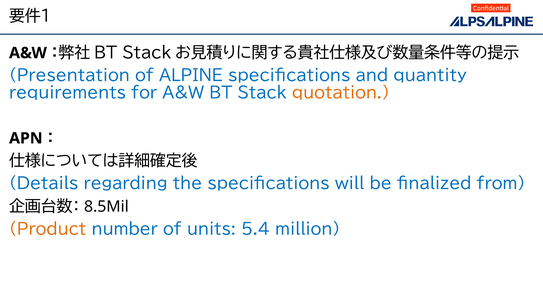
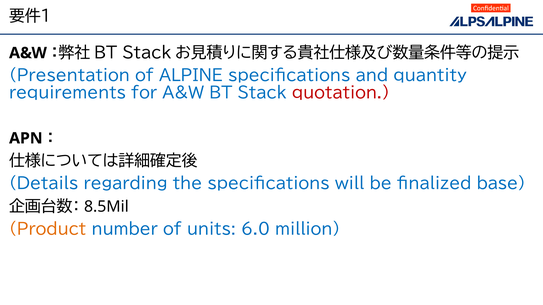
quotation colour: orange -> red
from: from -> base
5.4: 5.4 -> 6.0
